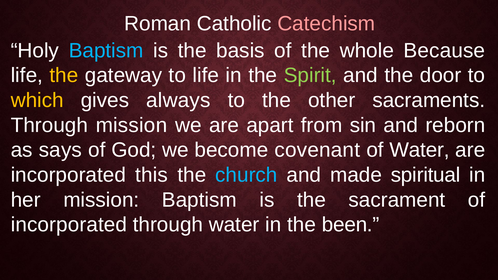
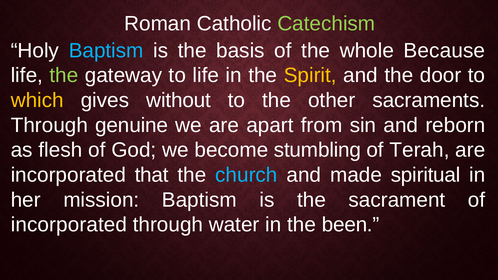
Catechism colour: pink -> light green
the at (64, 75) colour: yellow -> light green
Spirit colour: light green -> yellow
always: always -> without
Through mission: mission -> genuine
says: says -> flesh
covenant: covenant -> stumbling
of Water: Water -> Terah
this: this -> that
